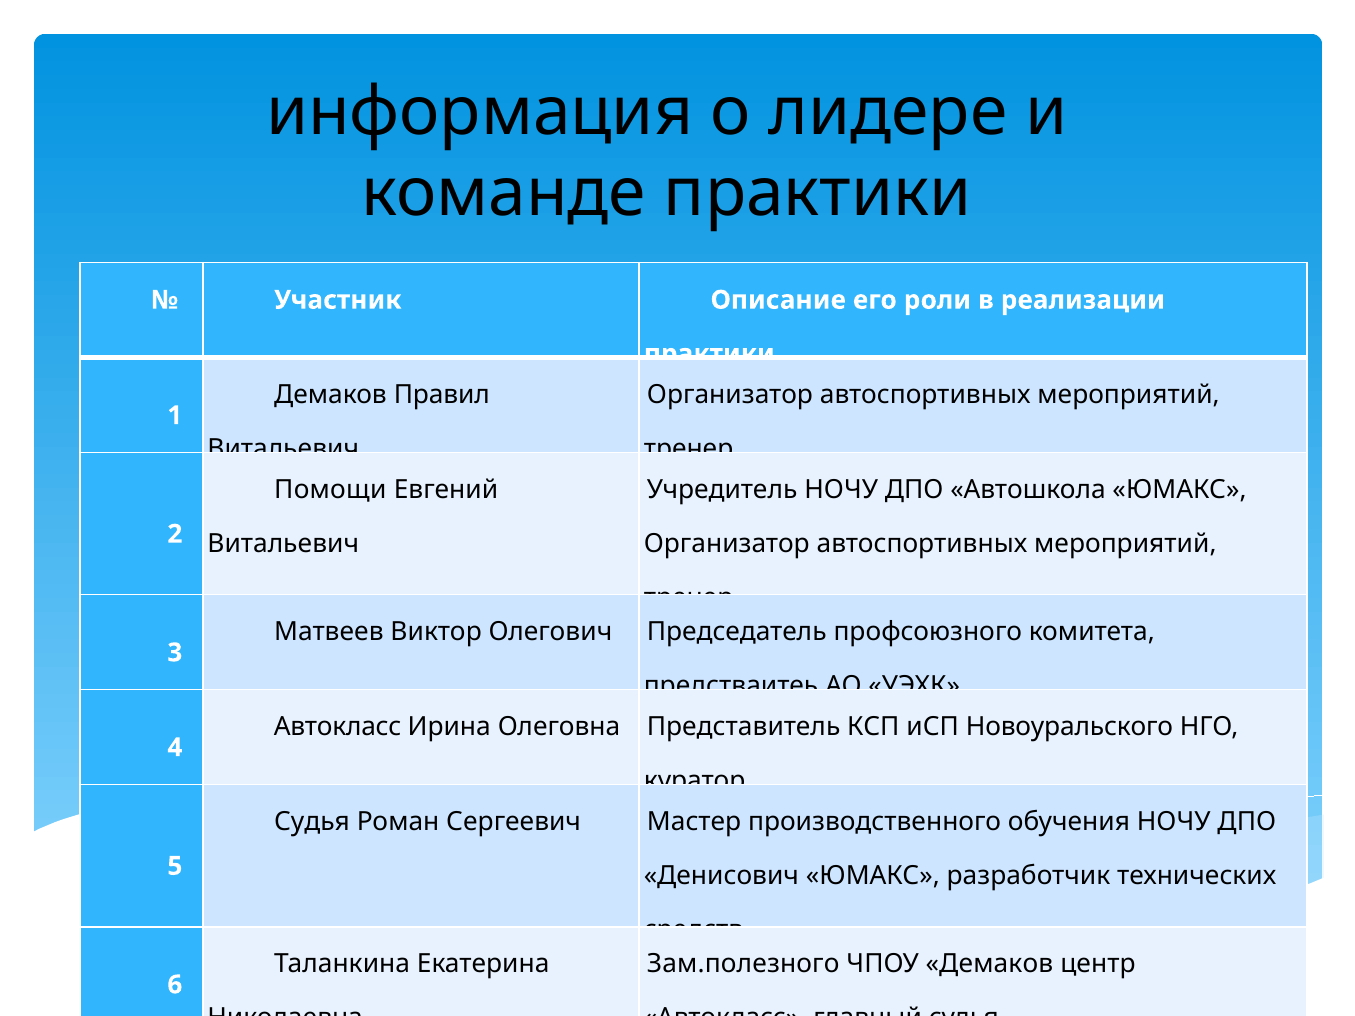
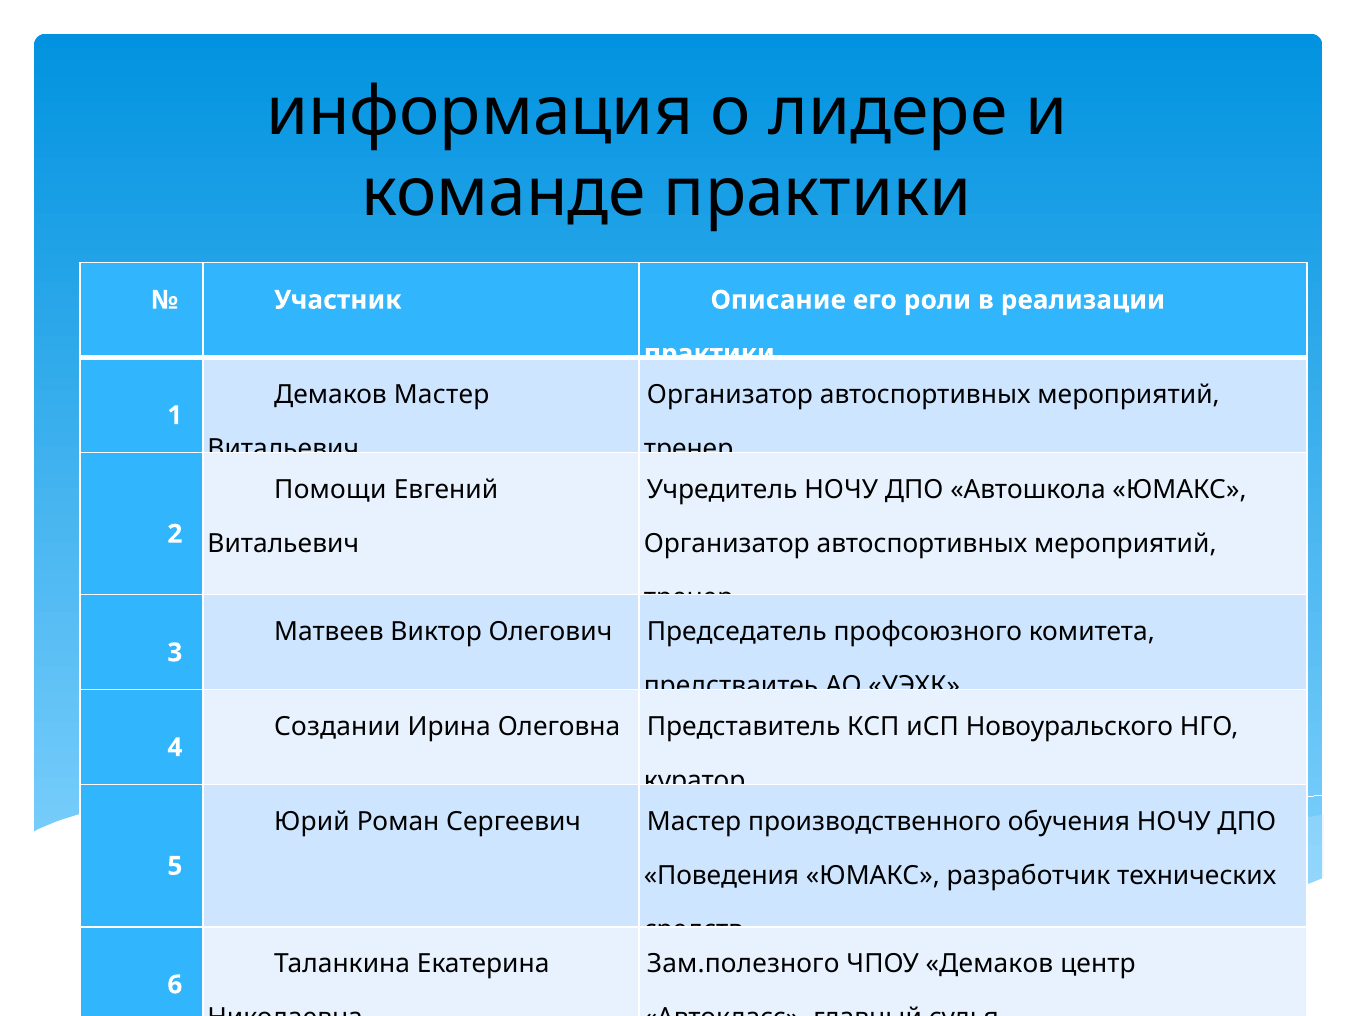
Демаков Правил: Правил -> Мастер
Автокласс at (338, 727): Автокласс -> Создании
Судья at (312, 822): Судья -> Юрий
Денисович: Денисович -> Поведения
